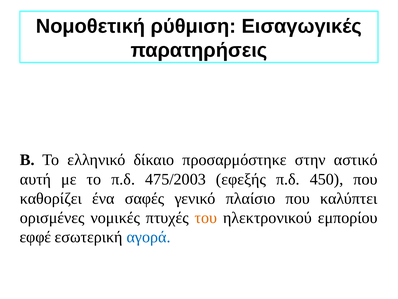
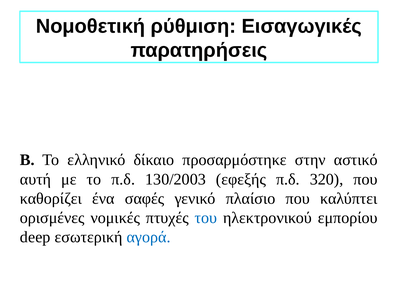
475/2003: 475/2003 -> 130/2003
450: 450 -> 320
του colour: orange -> blue
εφφέ: εφφέ -> deep
